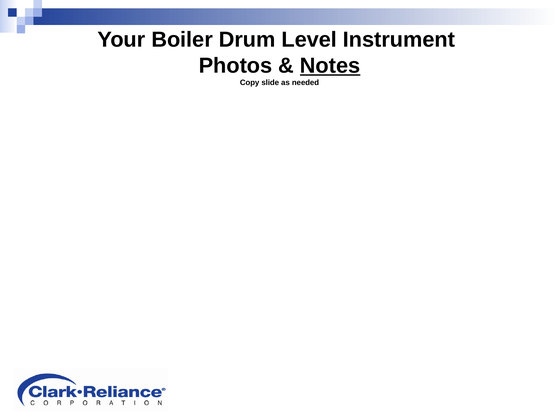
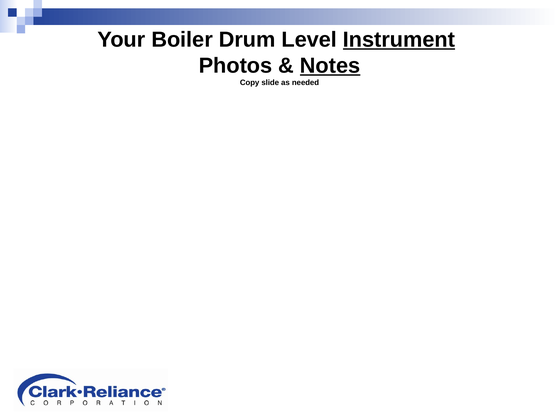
Instrument underline: none -> present
